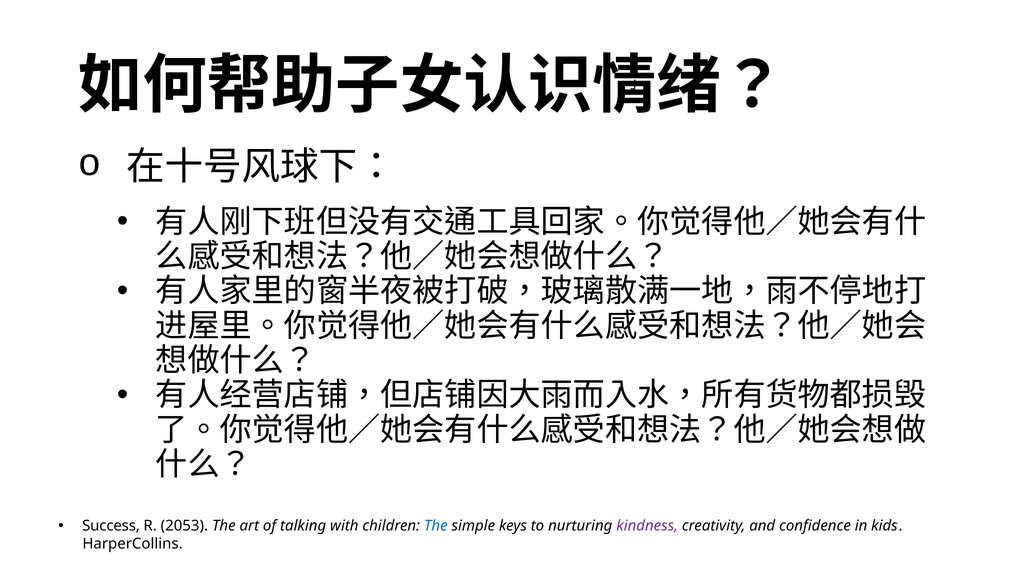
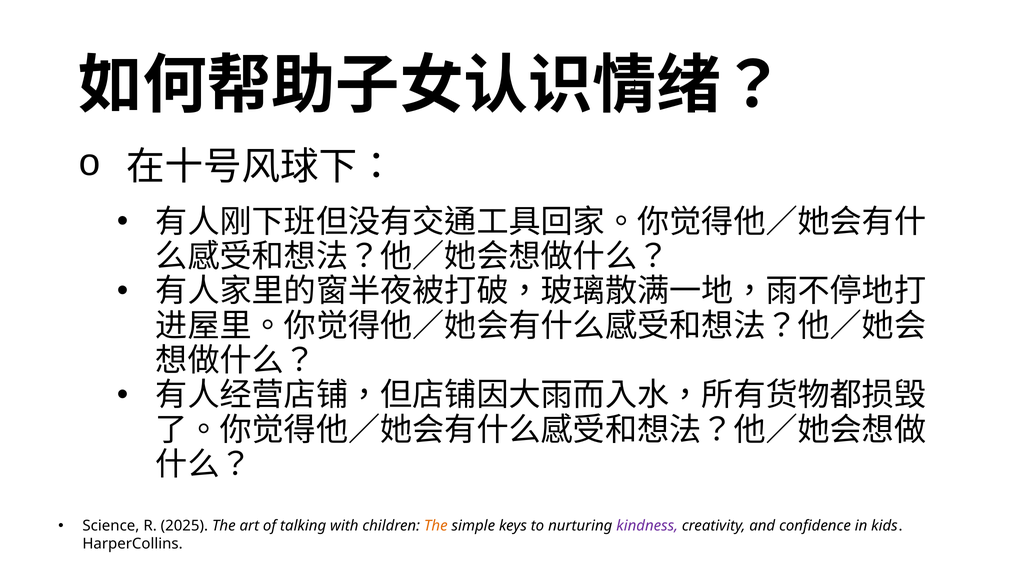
Success: Success -> Science
2053: 2053 -> 2025
The at (436, 526) colour: blue -> orange
